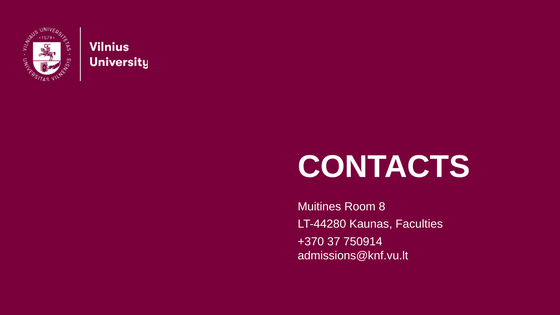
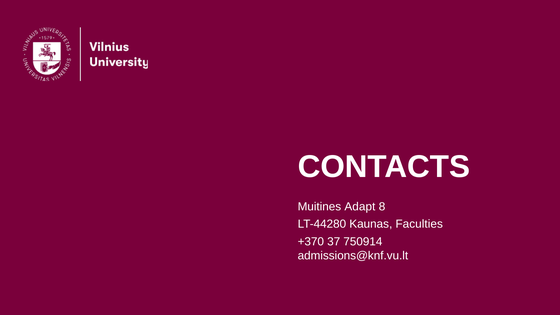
Room: Room -> Adapt
